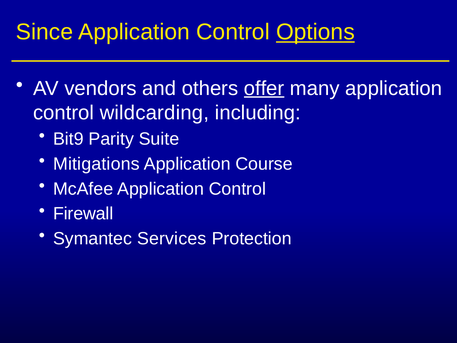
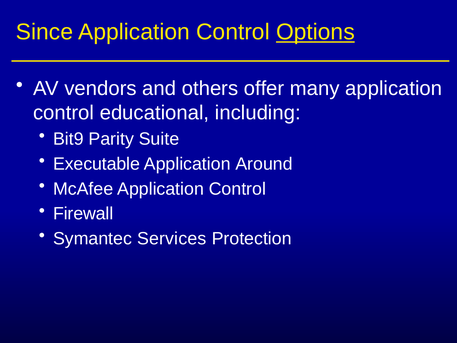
offer underline: present -> none
wildcarding: wildcarding -> educational
Mitigations: Mitigations -> Executable
Course: Course -> Around
